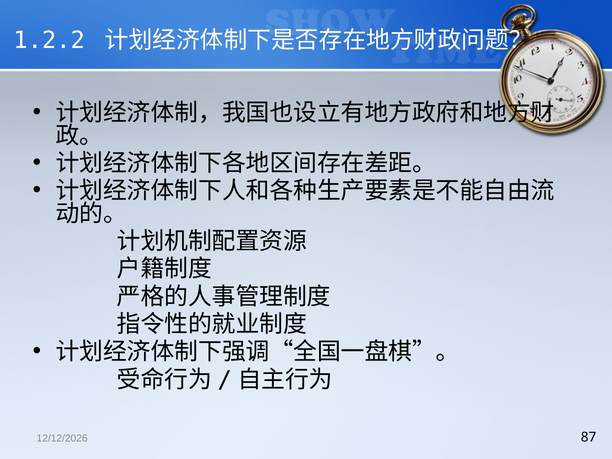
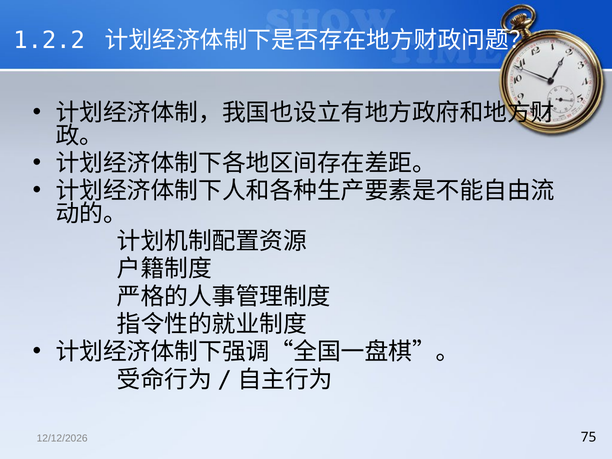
87: 87 -> 75
